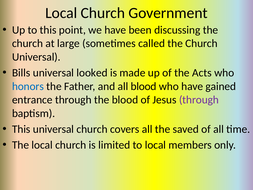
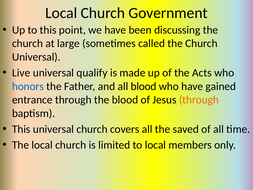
Bills: Bills -> Live
looked: looked -> qualify
through at (199, 100) colour: purple -> orange
